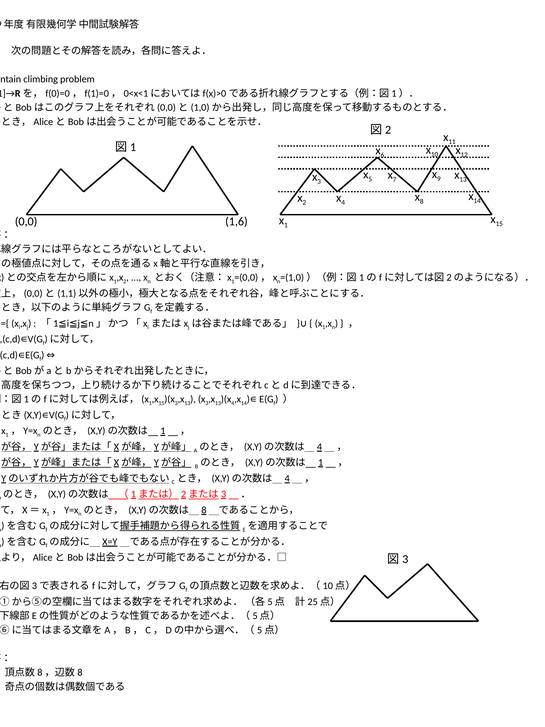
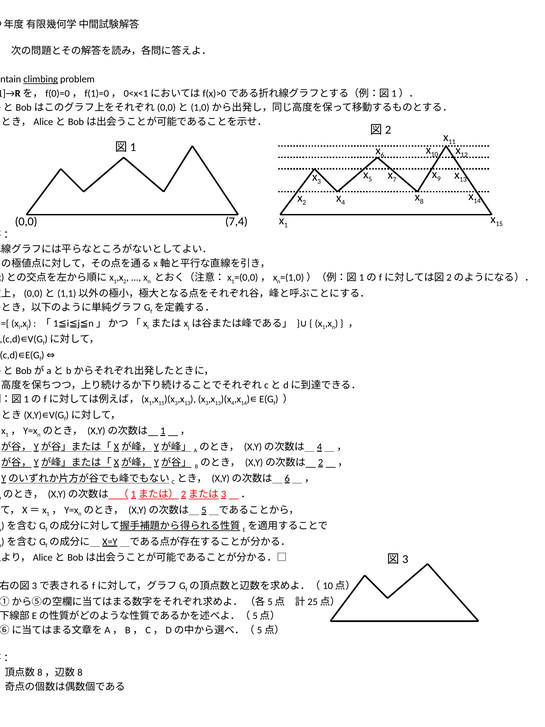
climbing underline: none -> present
1,6: 1,6 -> 7,4
1 at (321, 462): 1 -> 2
4 at (287, 478): 4 -> 6
8 at (204, 510): 8 -> 5
